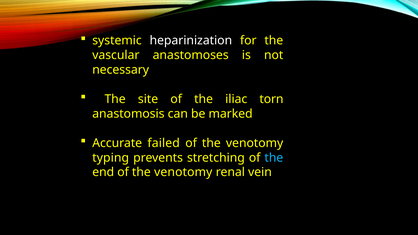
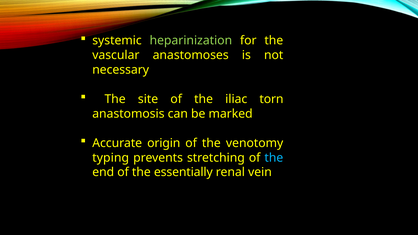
heparinization colour: white -> light green
failed: failed -> origin
end of the venotomy: venotomy -> essentially
